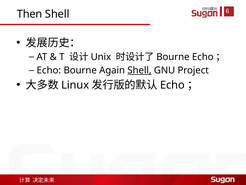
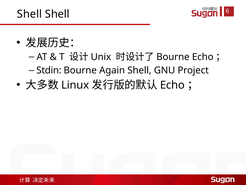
Then at (30, 14): Then -> Shell
Echo at (49, 70): Echo -> Stdin
Shell at (139, 70) underline: present -> none
